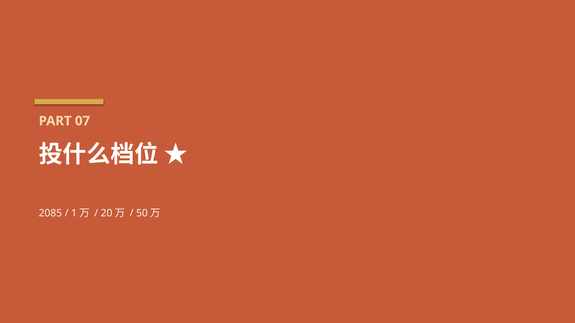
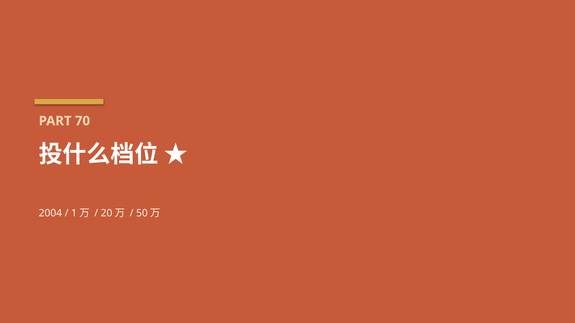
07: 07 -> 70
2085: 2085 -> 2004
